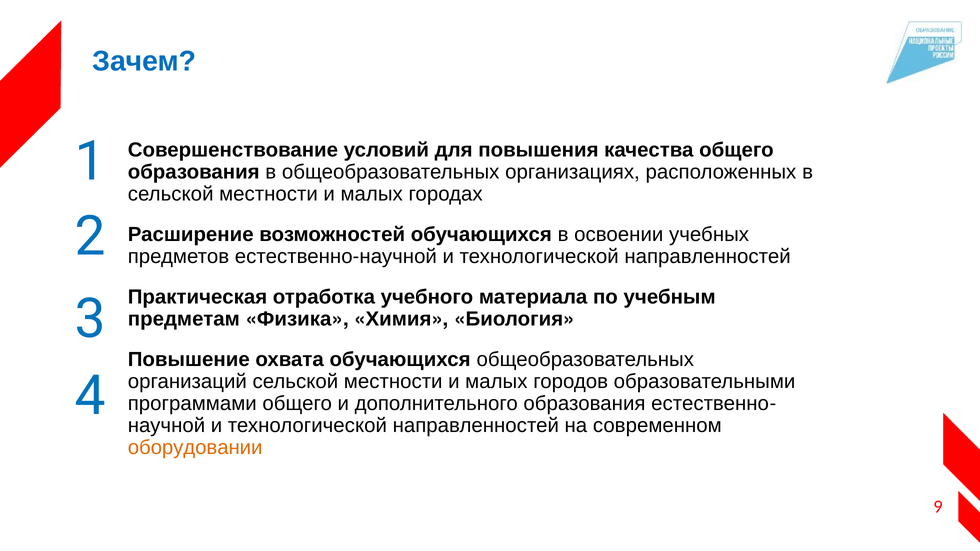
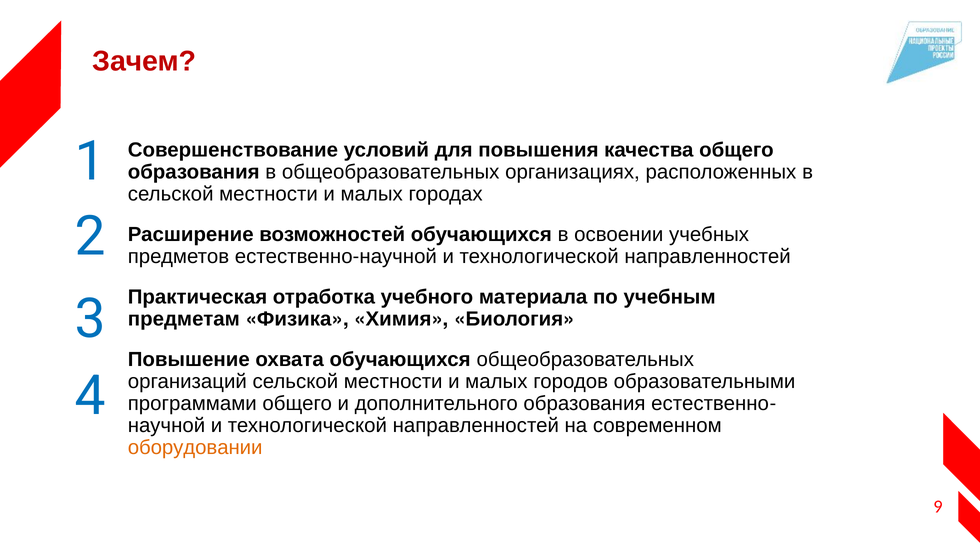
Зачем colour: blue -> red
